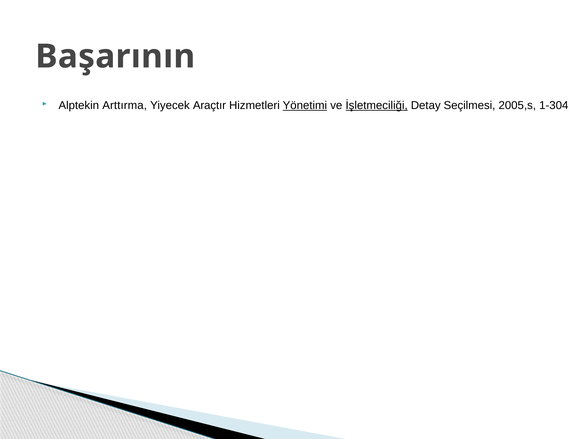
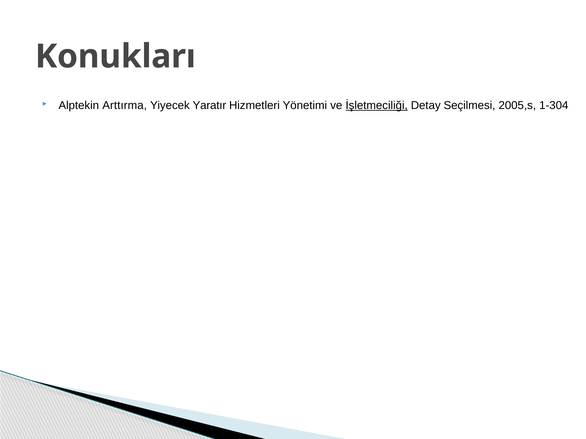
Başarının: Başarının -> Konukları
Araçtır: Araçtır -> Yaratır
Yönetimi underline: present -> none
